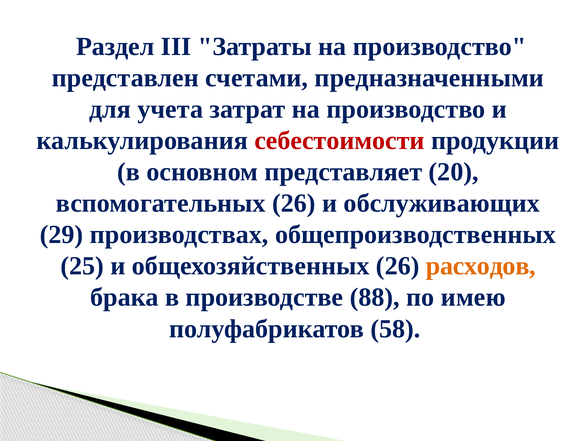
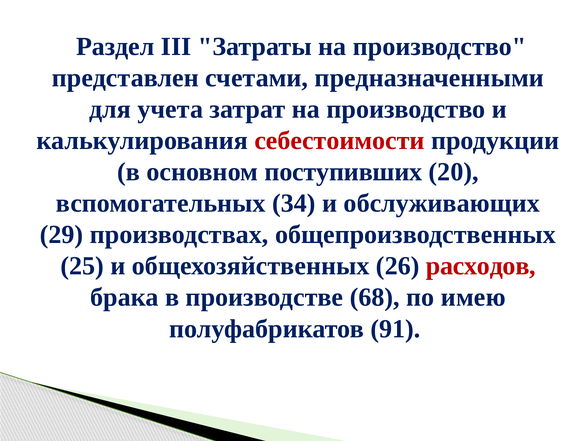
представляет: представляет -> поступивших
вспомогательных 26: 26 -> 34
расходов colour: orange -> red
88: 88 -> 68
58: 58 -> 91
